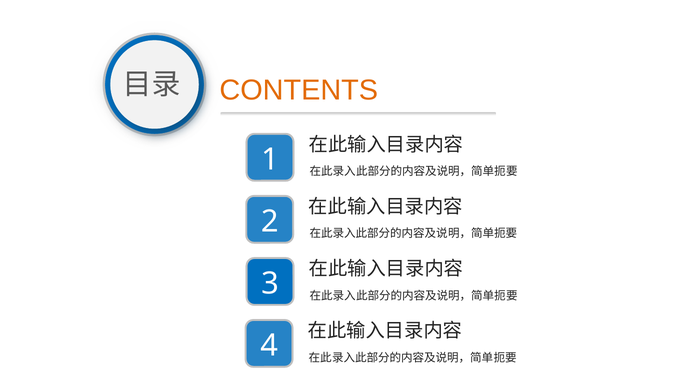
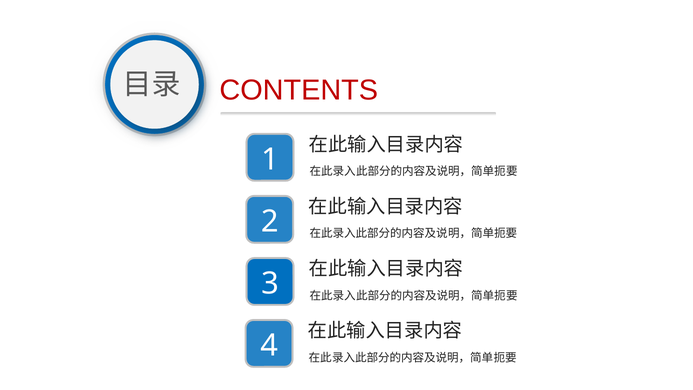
CONTENTS colour: orange -> red
